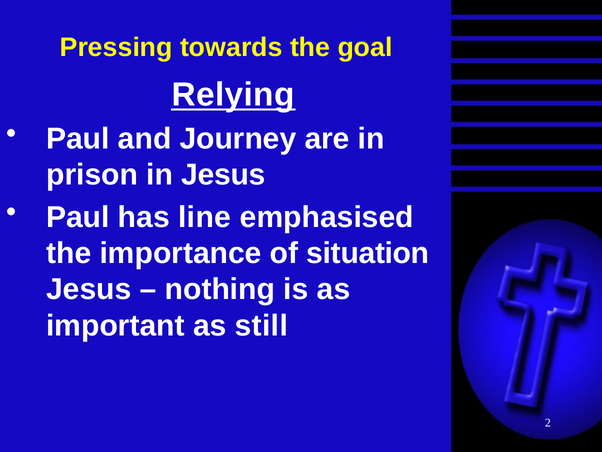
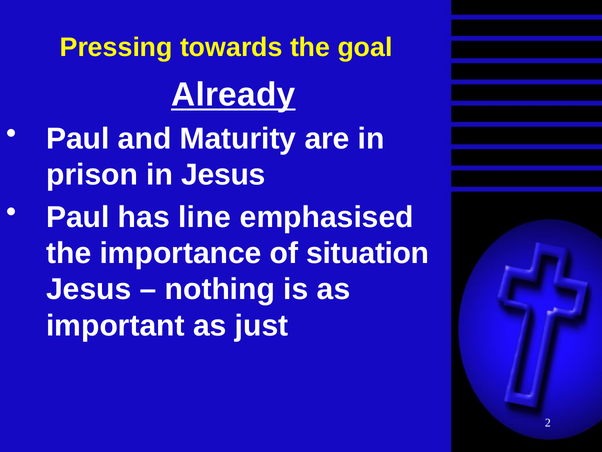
Relying: Relying -> Already
Journey: Journey -> Maturity
still: still -> just
